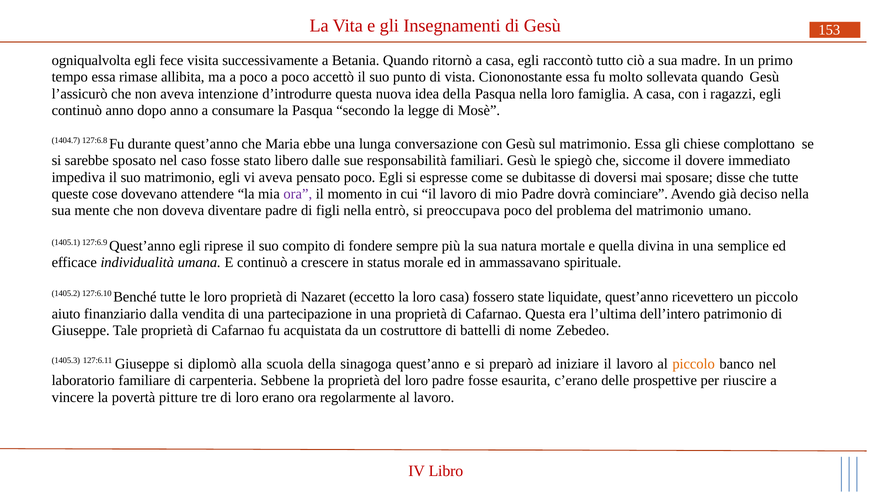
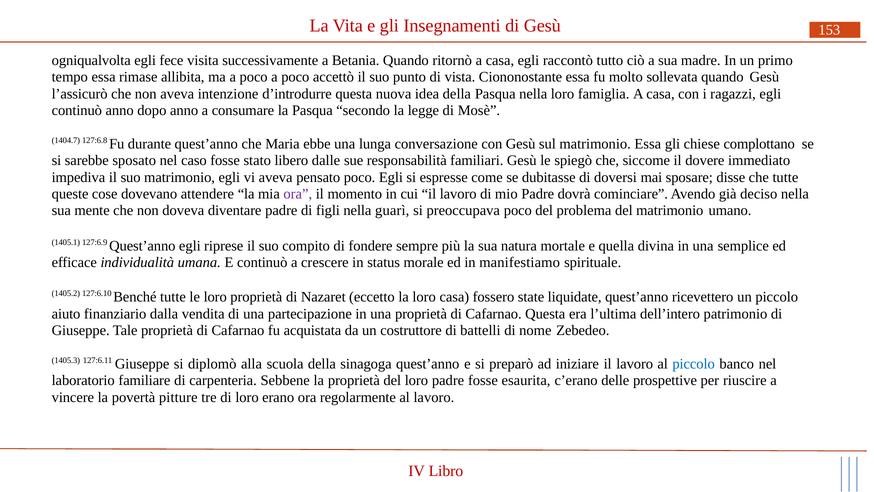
entrò: entrò -> guarì
ammassavano: ammassavano -> manifestiamo
piccolo at (694, 364) colour: orange -> blue
